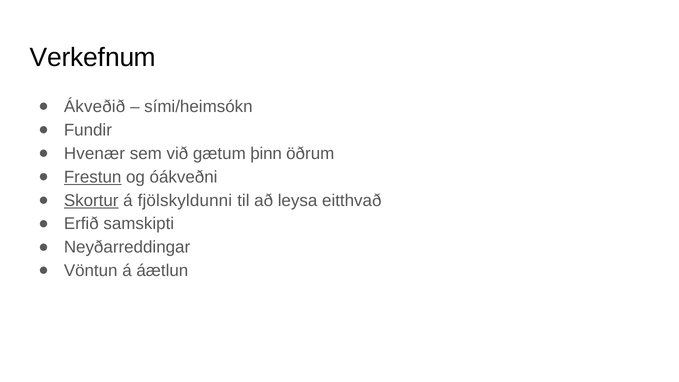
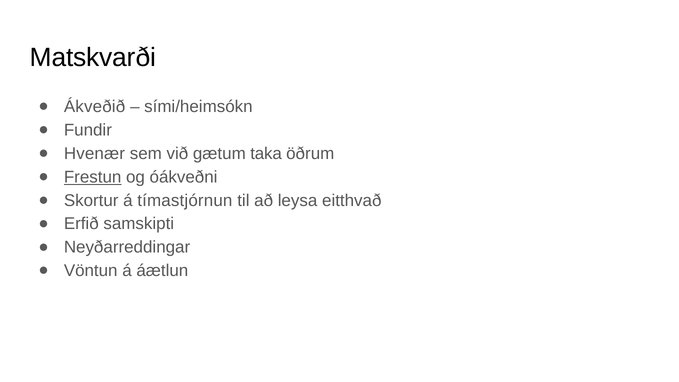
Verkefnum: Verkefnum -> Matskvarði
þinn: þinn -> taka
Skortur underline: present -> none
fjölskyldunni: fjölskyldunni -> tímastjórnun
